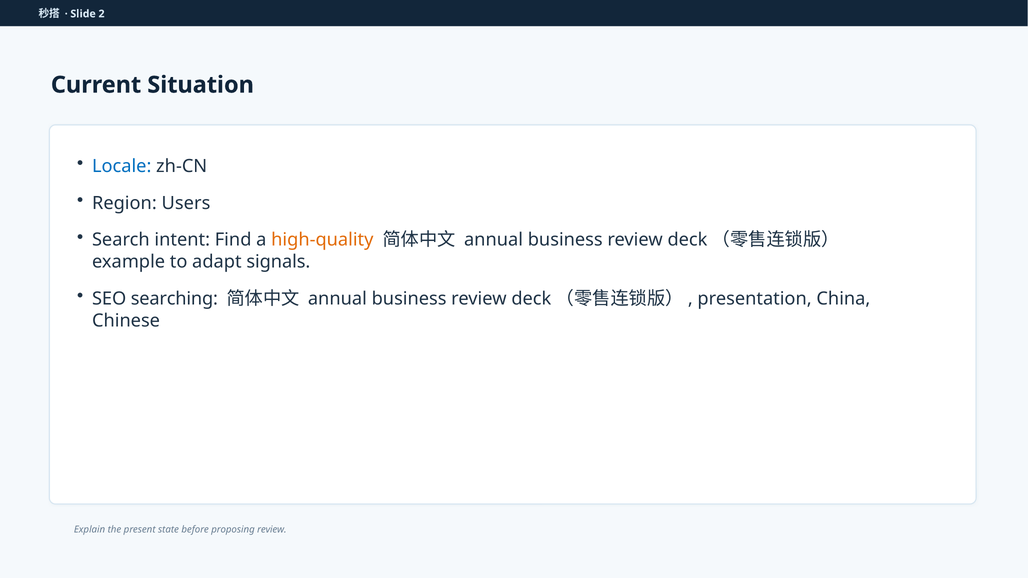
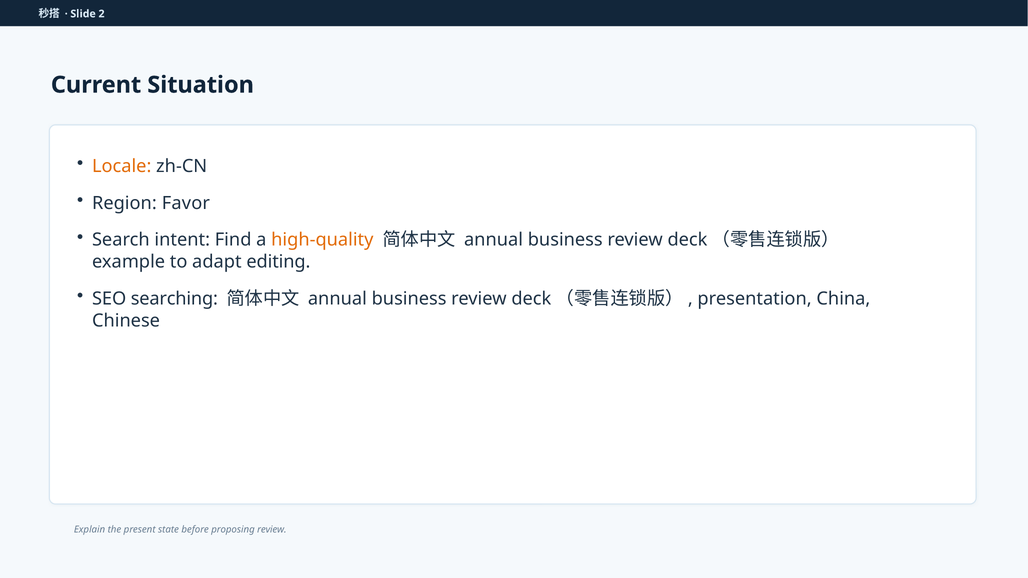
Locale colour: blue -> orange
Users: Users -> Favor
signals: signals -> editing
